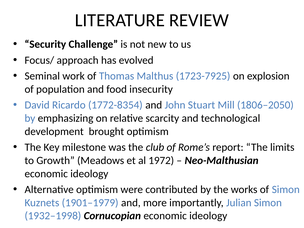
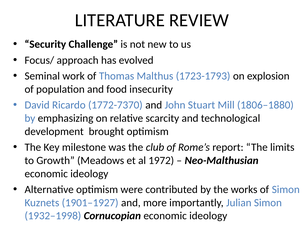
1723-7925: 1723-7925 -> 1723-1793
1772-8354: 1772-8354 -> 1772-7370
1806–2050: 1806–2050 -> 1806–1880
1901–1979: 1901–1979 -> 1901–1927
